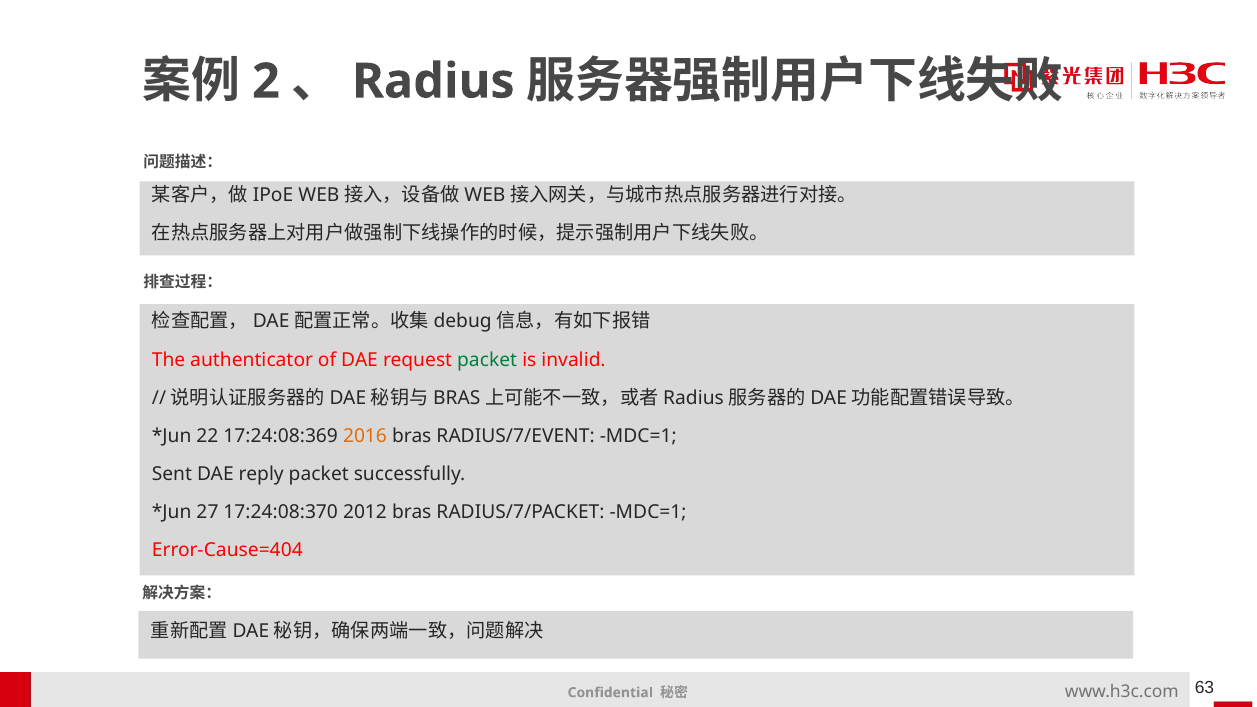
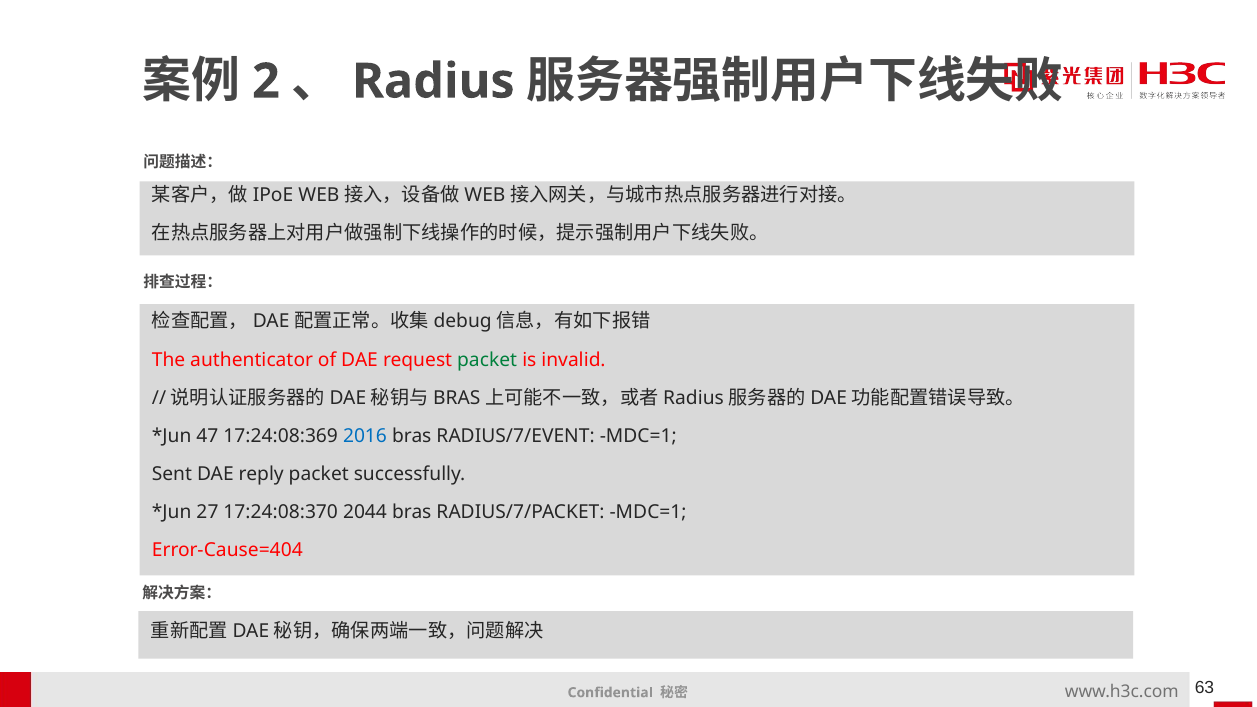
22: 22 -> 47
2016 colour: orange -> blue
2012: 2012 -> 2044
